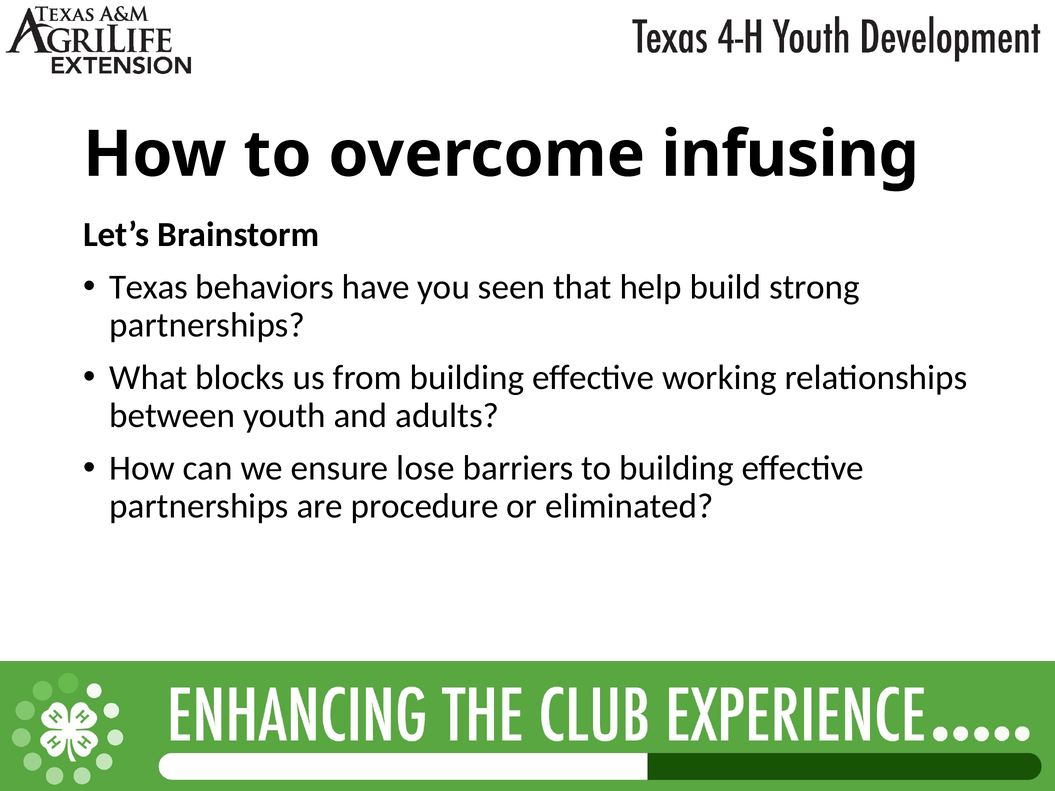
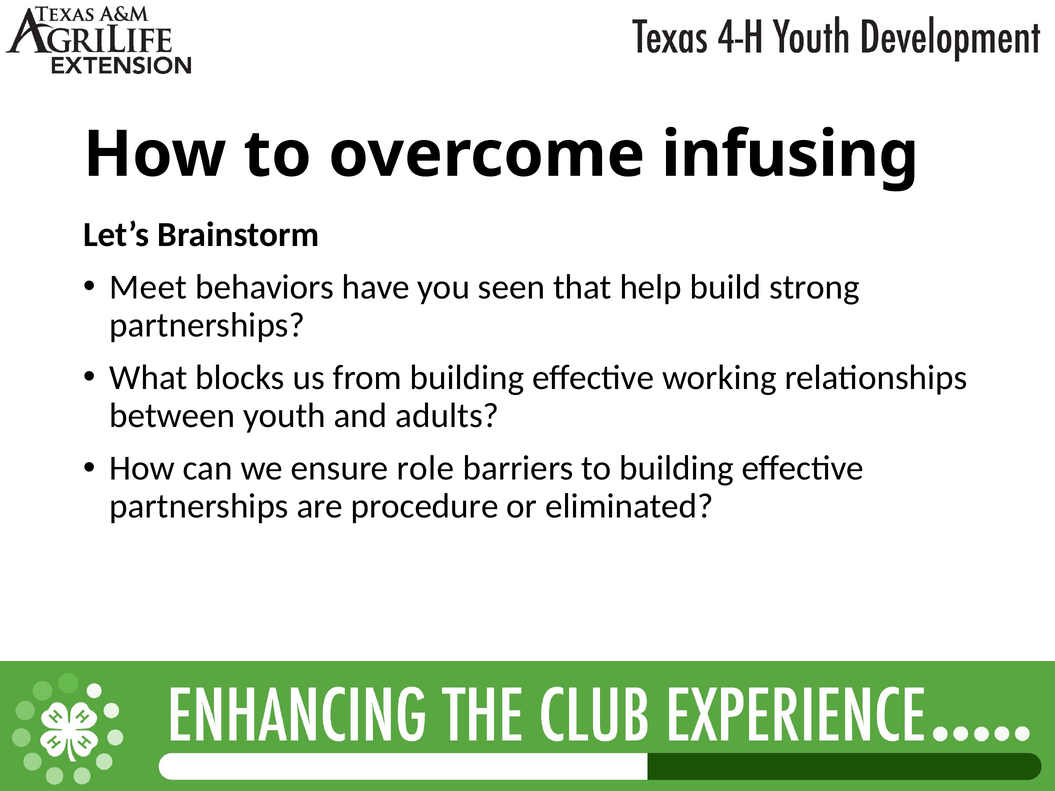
Texas: Texas -> Meet
lose: lose -> role
